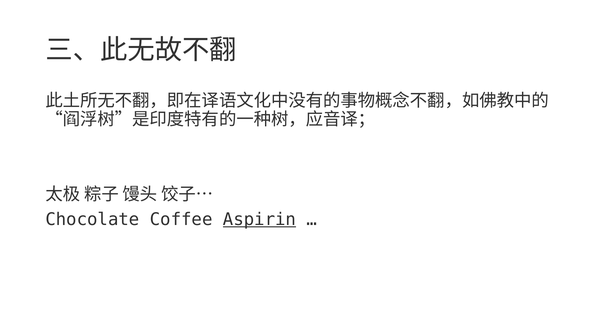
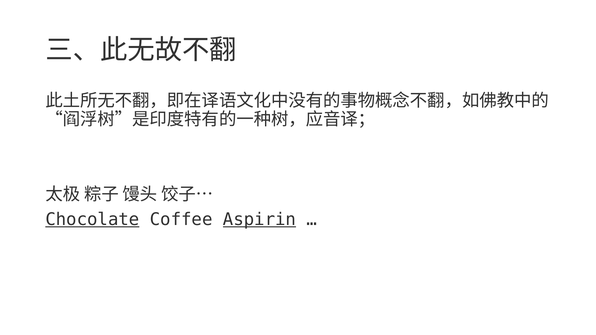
Chocolate underline: none -> present
